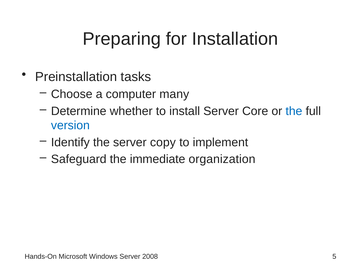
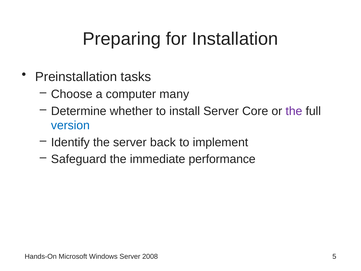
the at (294, 111) colour: blue -> purple
copy: copy -> back
organization: organization -> performance
